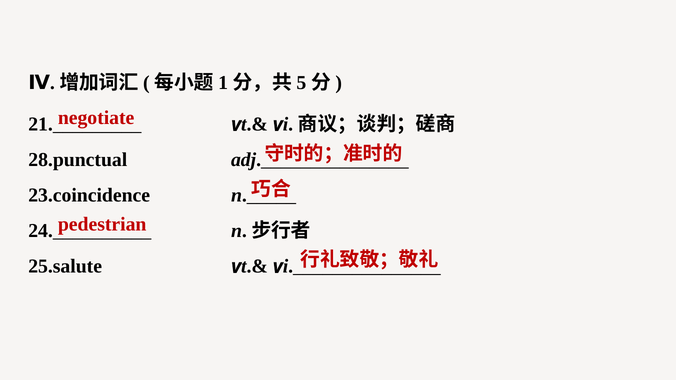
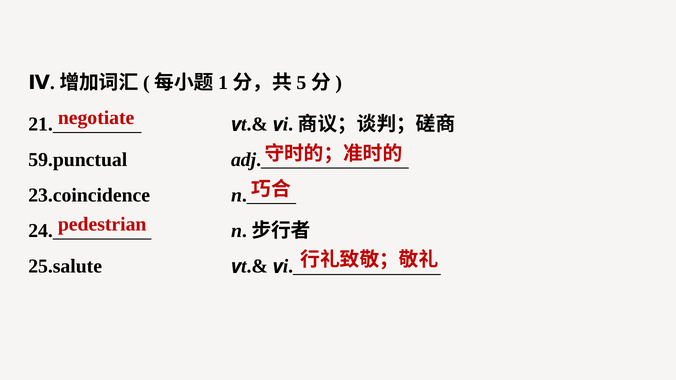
28.punctual: 28.punctual -> 59.punctual
